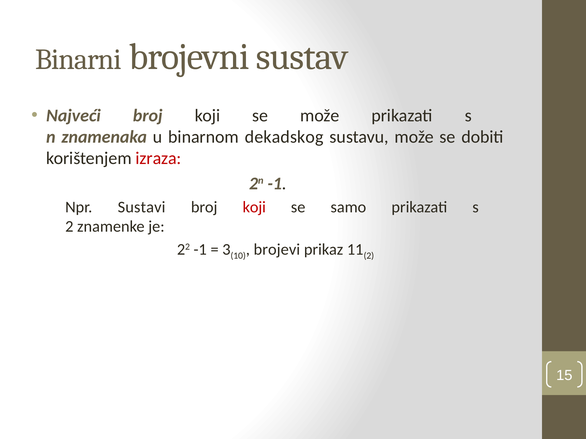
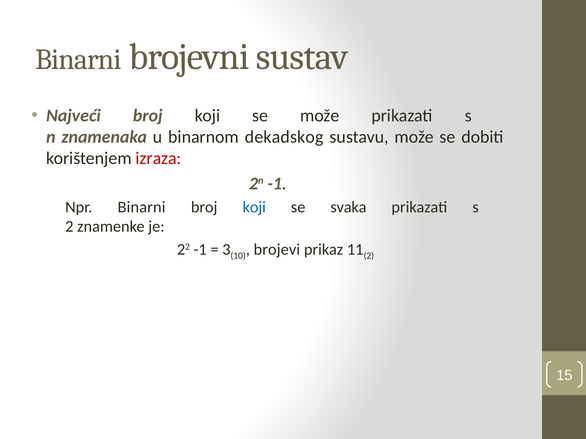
Npr Sustavi: Sustavi -> Binarni
koji at (254, 207) colour: red -> blue
samo: samo -> svaka
